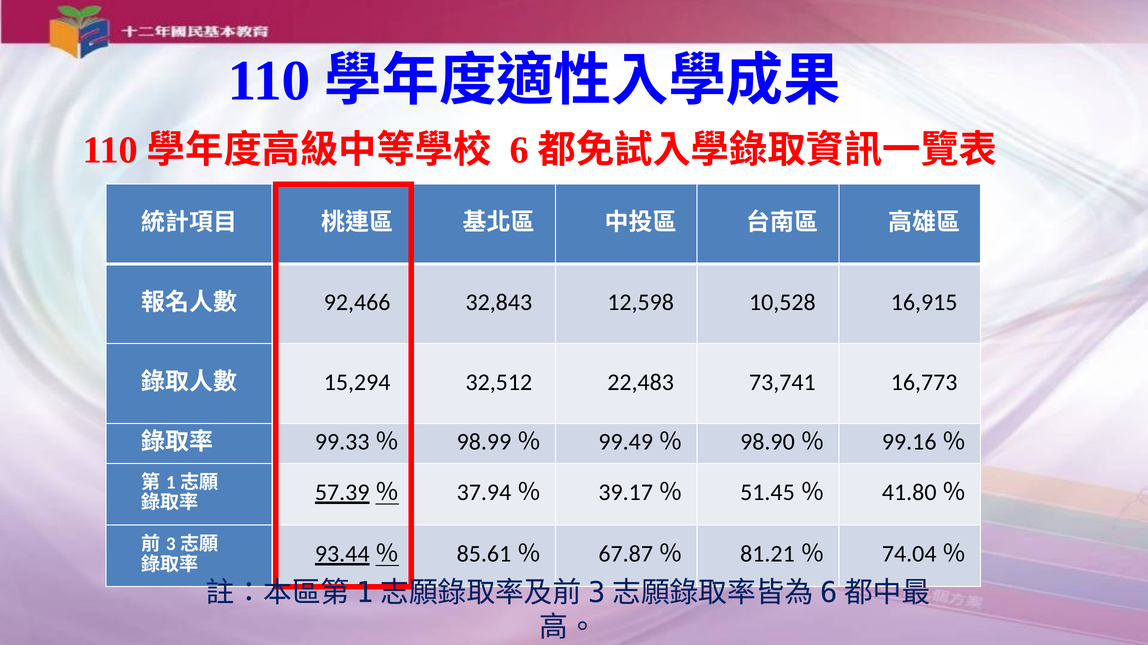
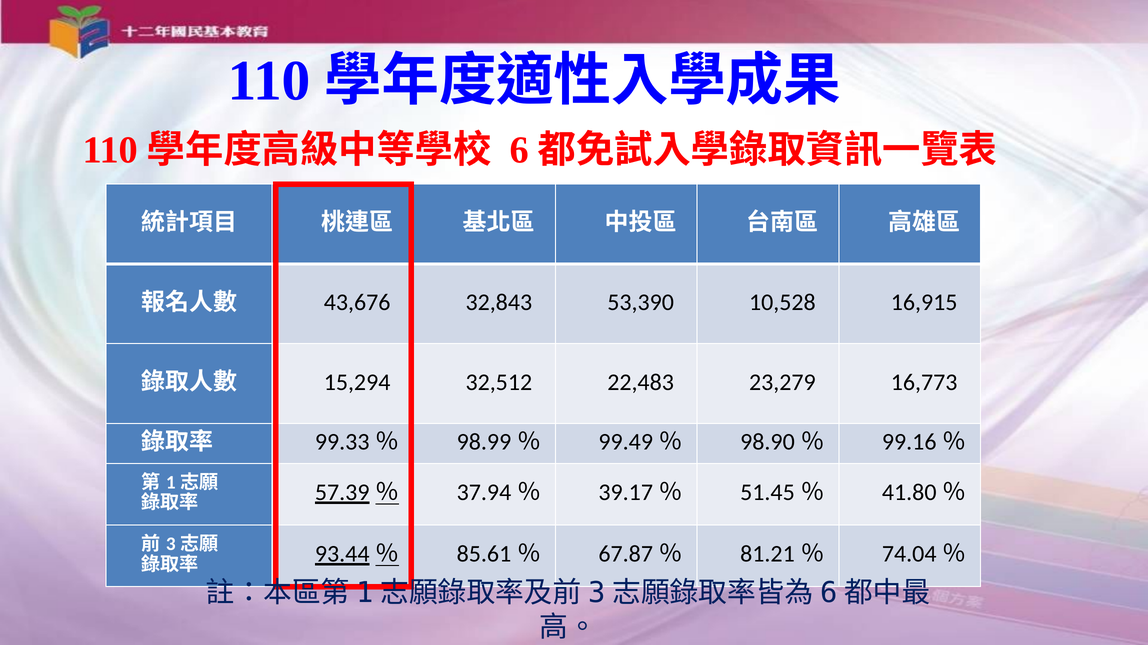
92,466: 92,466 -> 43,676
12,598: 12,598 -> 53,390
73,741: 73,741 -> 23,279
